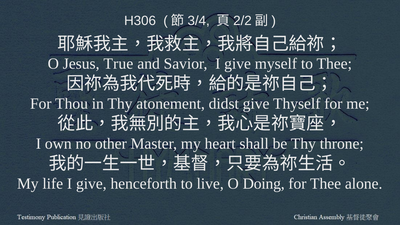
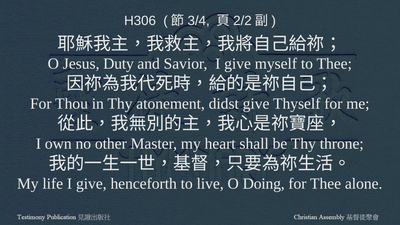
True: True -> Duty
